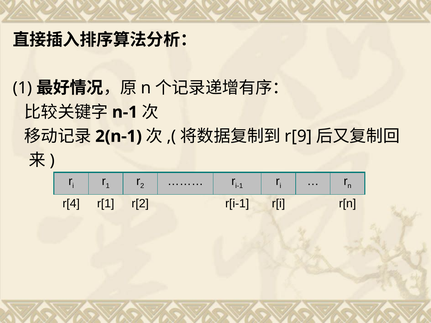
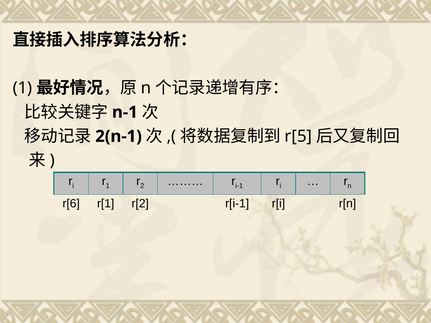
r[9: r[9 -> r[5
r[4: r[4 -> r[6
